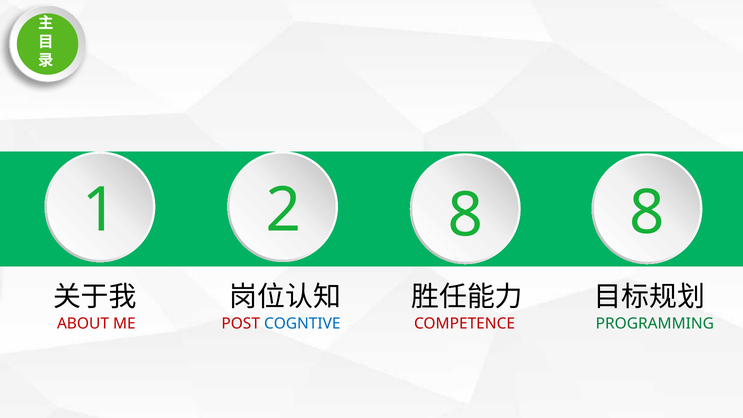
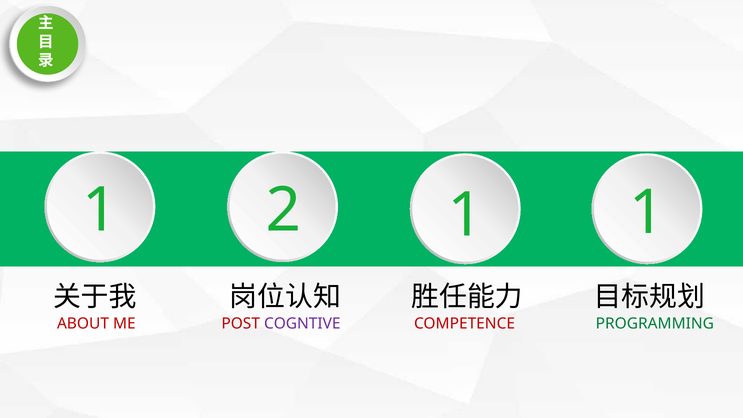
1 8: 8 -> 1
2 8: 8 -> 1
COGNTIVE colour: blue -> purple
